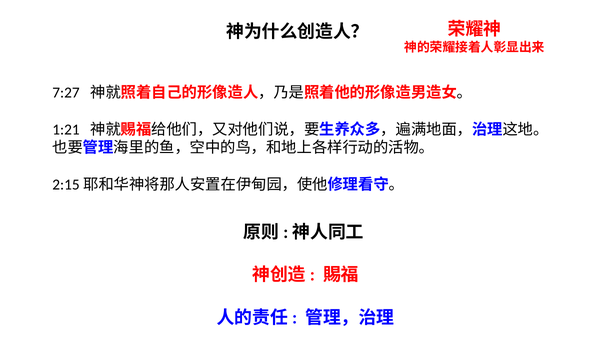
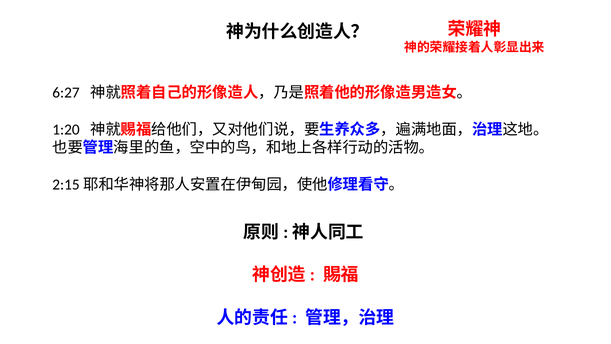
7:27: 7:27 -> 6:27
1:21: 1:21 -> 1:20
